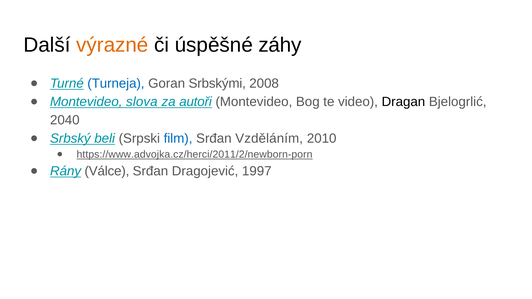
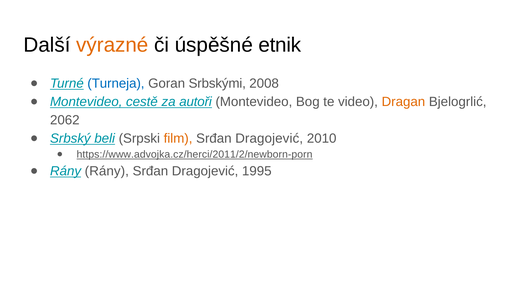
záhy: záhy -> etnik
slova: slova -> cestě
Dragan colour: black -> orange
2040: 2040 -> 2062
film colour: blue -> orange
Vzděláním at (269, 139): Vzděláním -> Dragojević
Rány Válce: Válce -> Rány
1997: 1997 -> 1995
